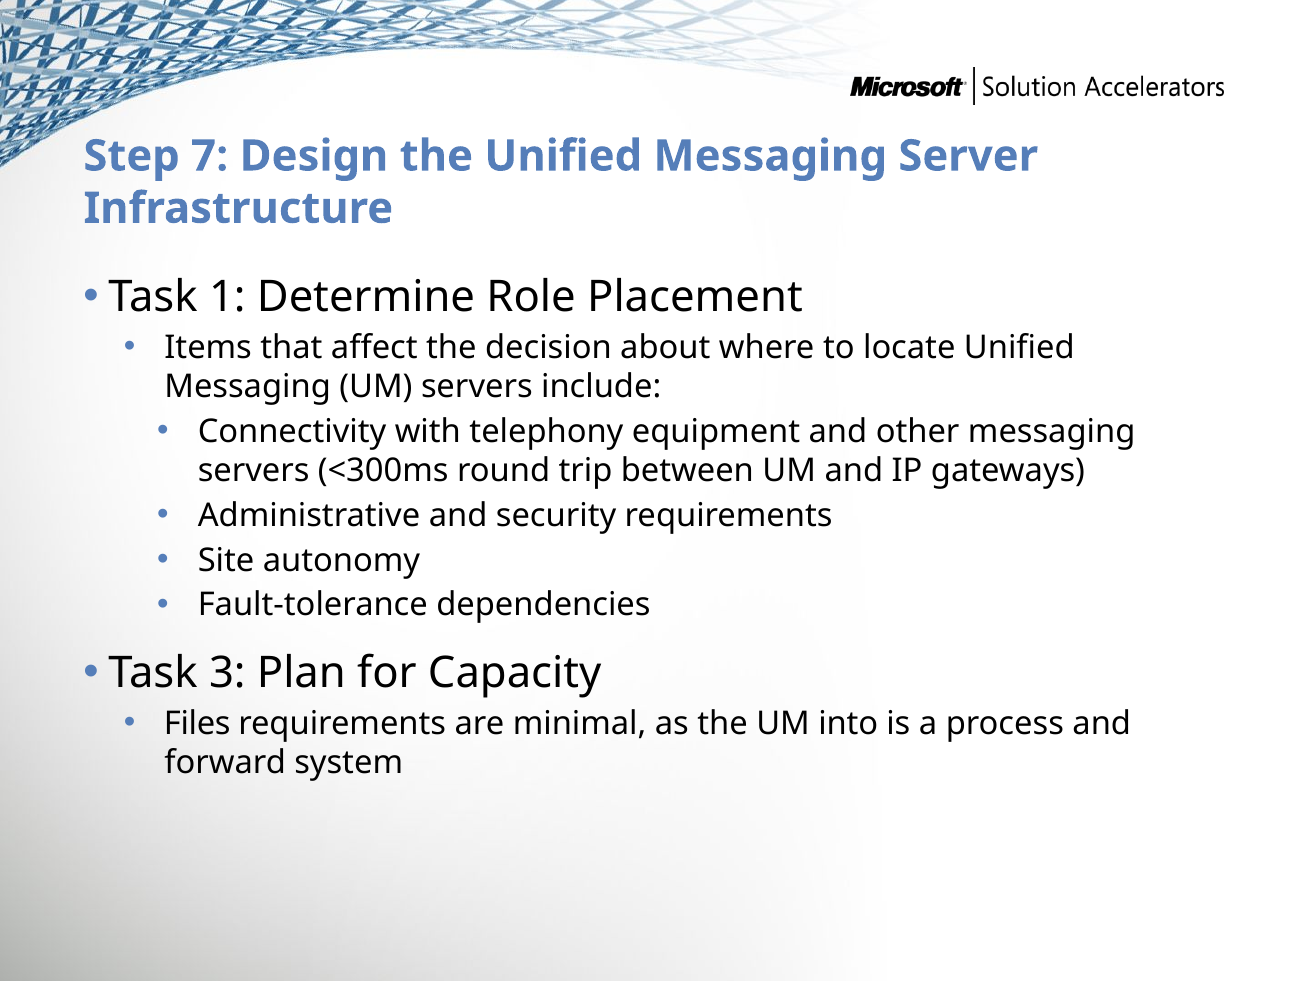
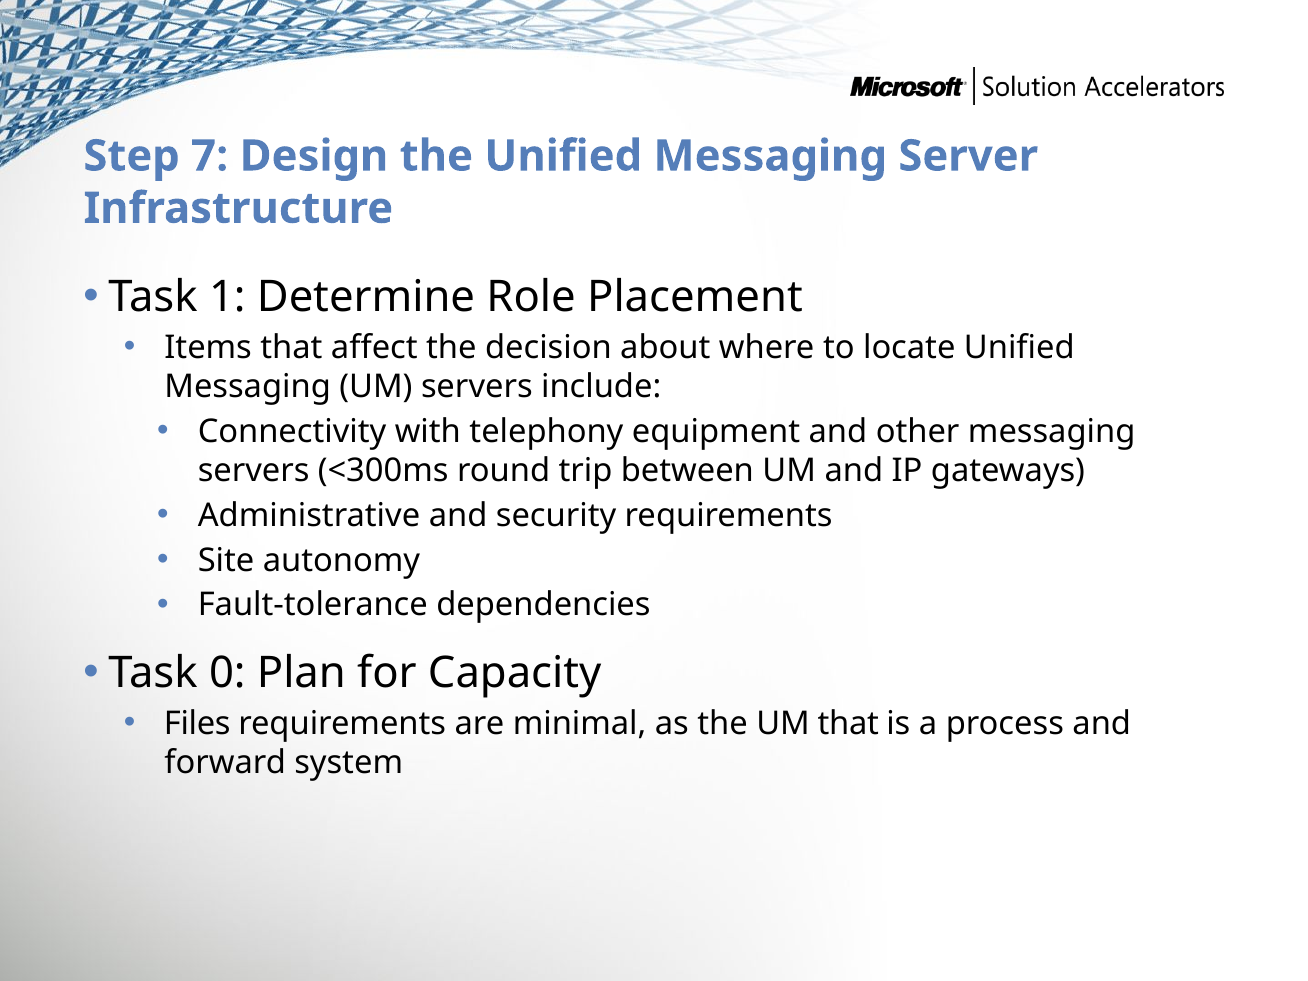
3: 3 -> 0
UM into: into -> that
